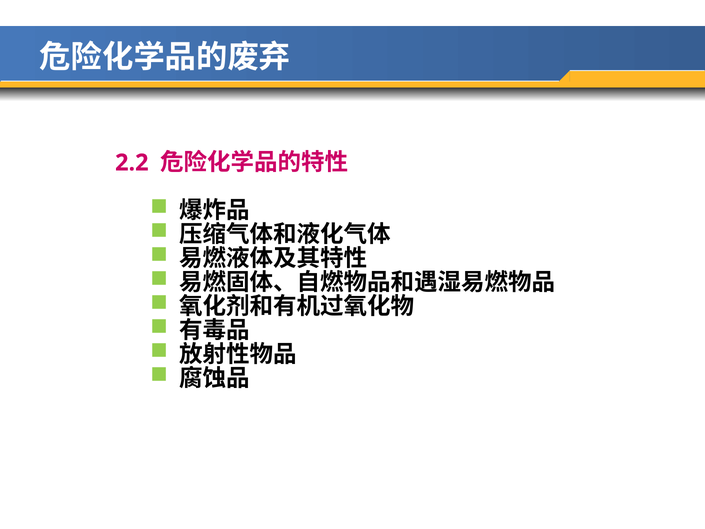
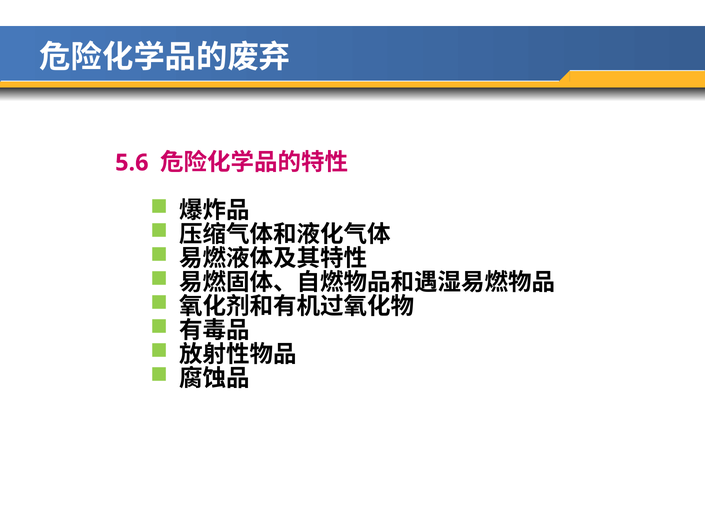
2.2: 2.2 -> 5.6
